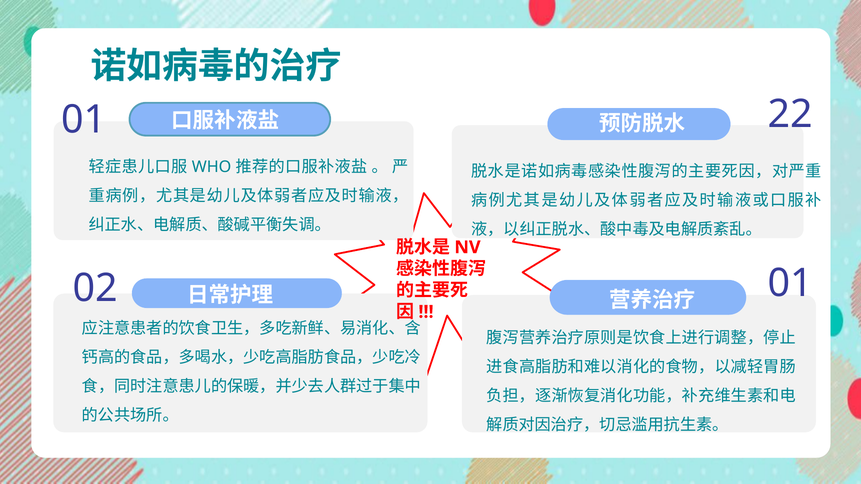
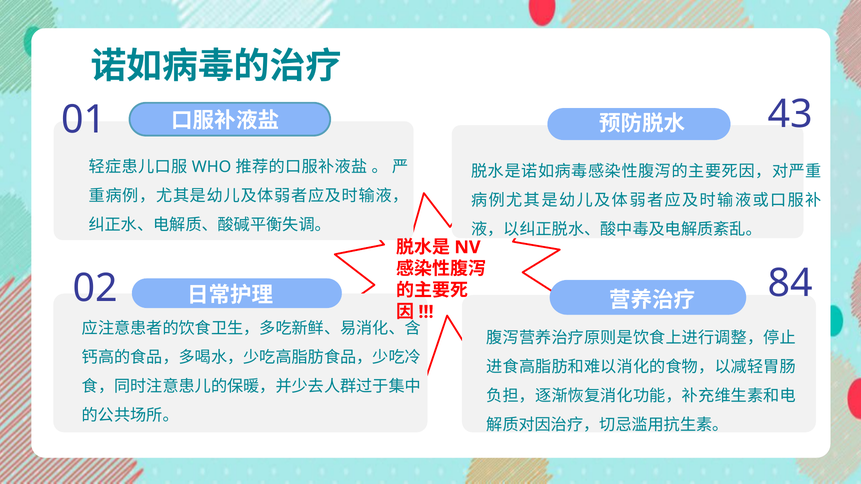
22: 22 -> 43
02 01: 01 -> 84
